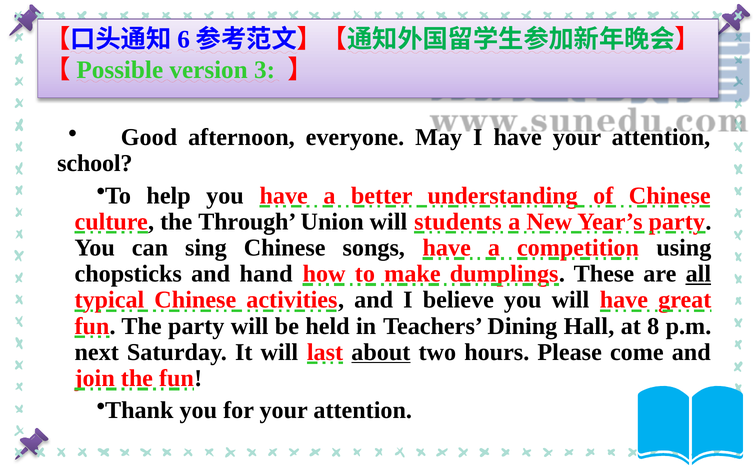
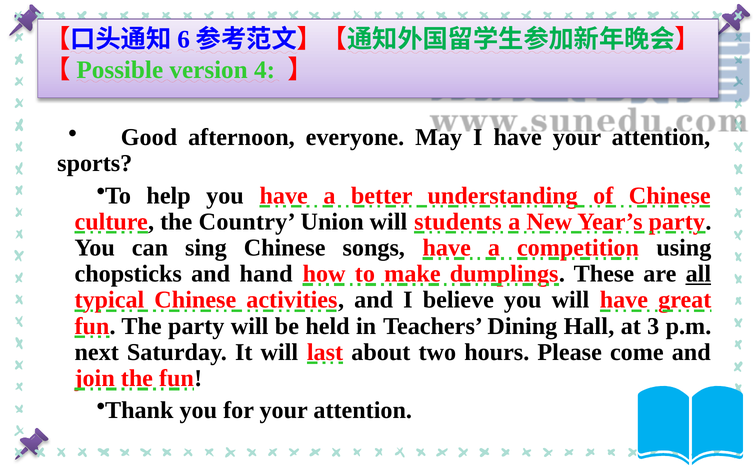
3: 3 -> 4
school: school -> sports
Through: Through -> Country
8: 8 -> 3
about underline: present -> none
